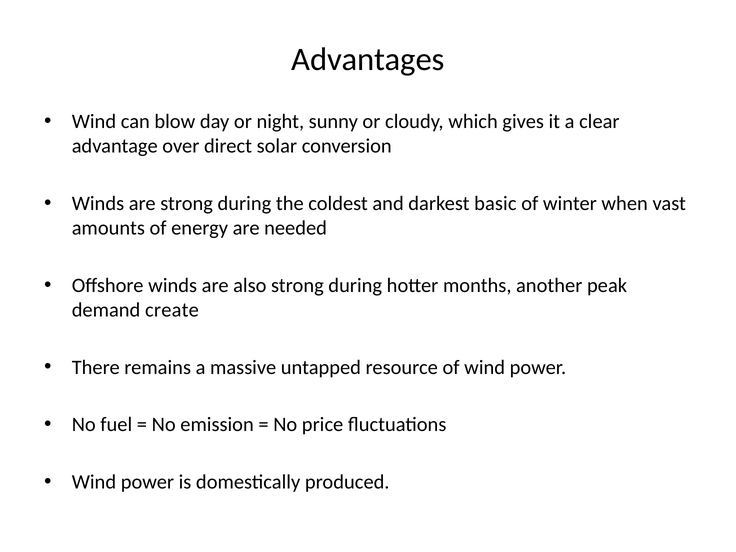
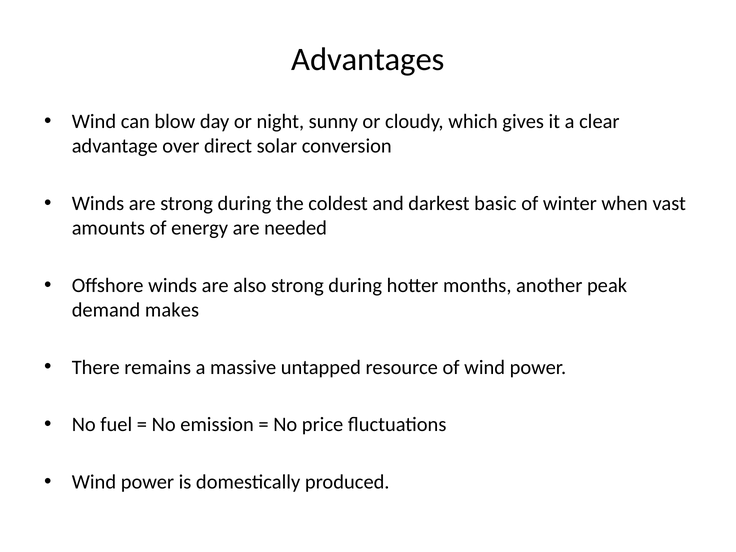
create: create -> makes
